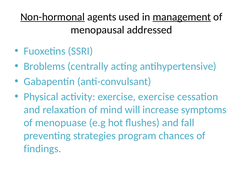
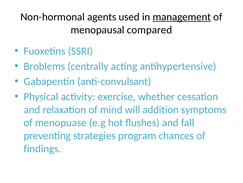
Non-hormonal underline: present -> none
addressed: addressed -> compared
exercise exercise: exercise -> whether
increase: increase -> addition
